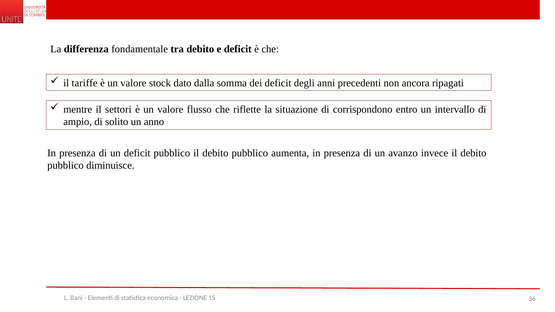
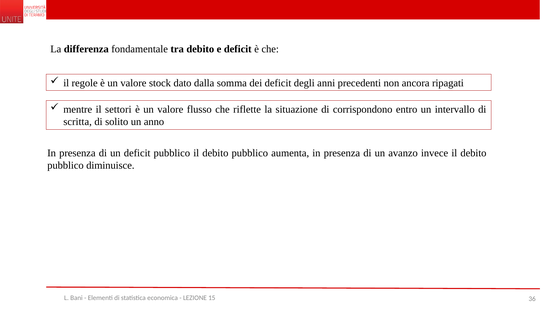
tariffe: tariffe -> regole
ampio: ampio -> scritta
